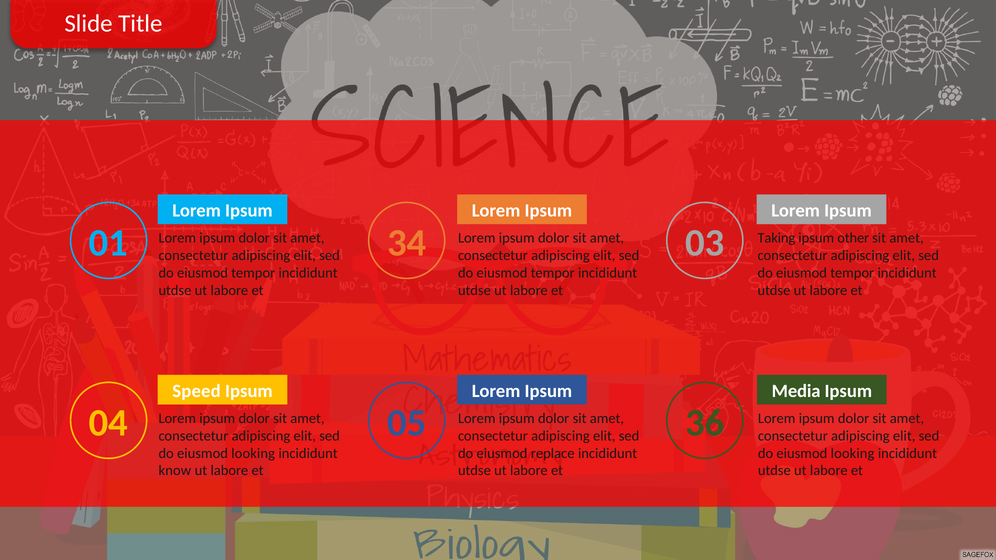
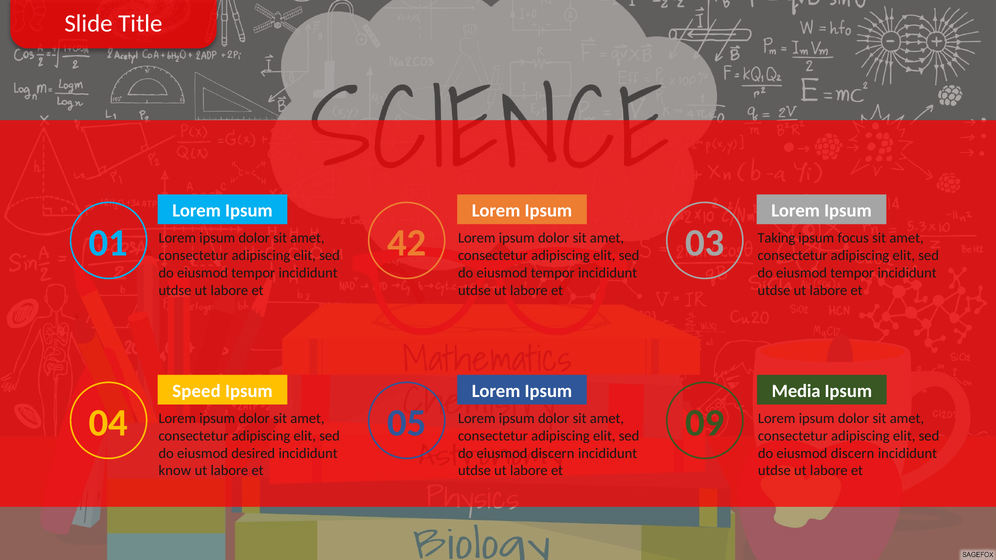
34: 34 -> 42
other: other -> focus
36: 36 -> 09
looking at (253, 453): looking -> desired
replace at (553, 453): replace -> discern
looking at (853, 453): looking -> discern
